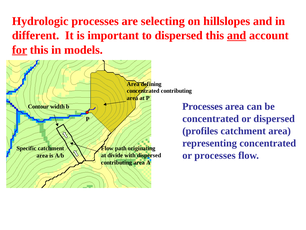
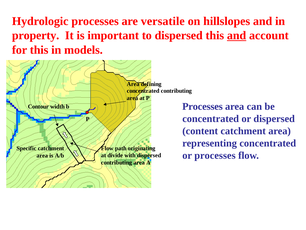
selecting: selecting -> versatile
different: different -> property
for underline: present -> none
profiles: profiles -> content
